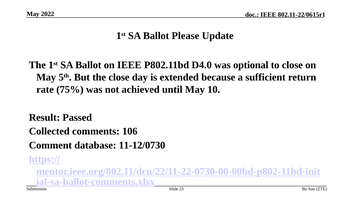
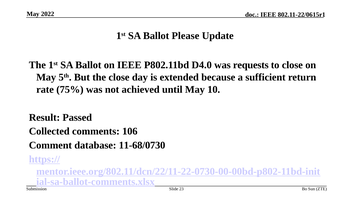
optional: optional -> requests
11-12/0730: 11-12/0730 -> 11-68/0730
